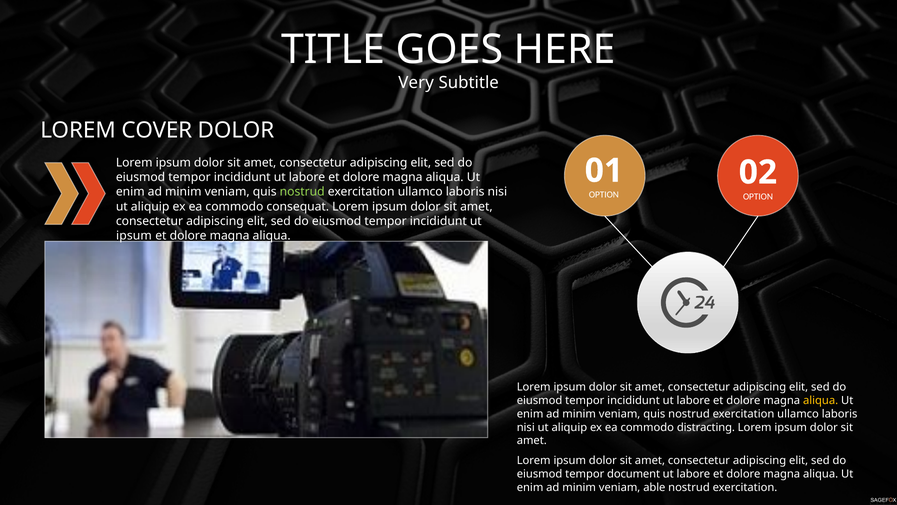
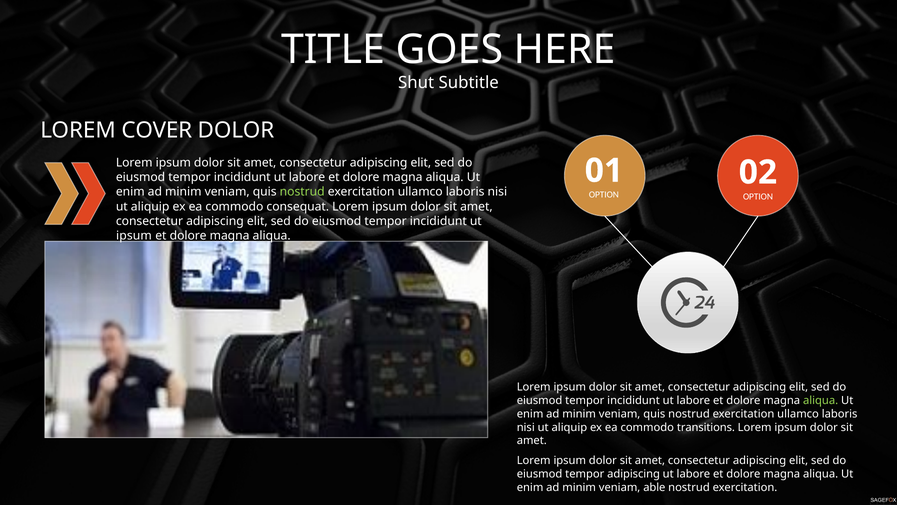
Very: Very -> Shut
aliqua at (821, 400) colour: yellow -> light green
distracting: distracting -> transitions
tempor document: document -> adipiscing
